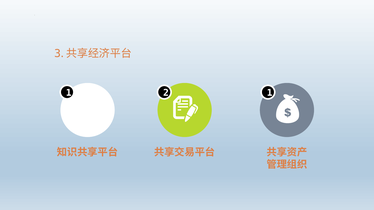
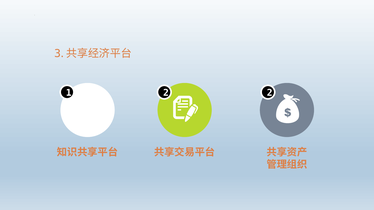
2 1: 1 -> 2
